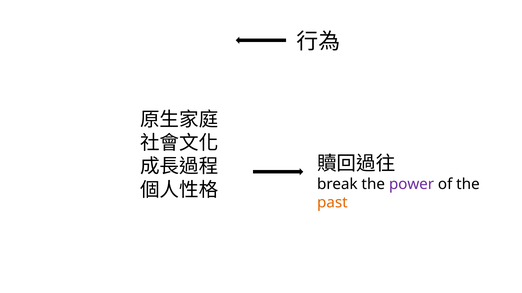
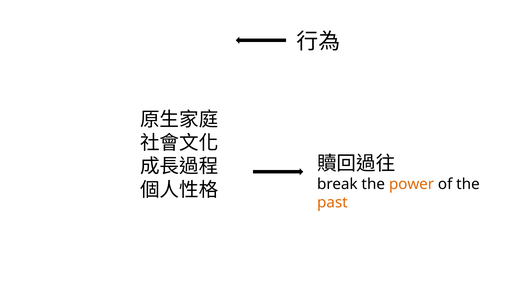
power colour: purple -> orange
